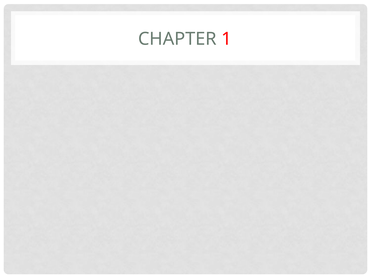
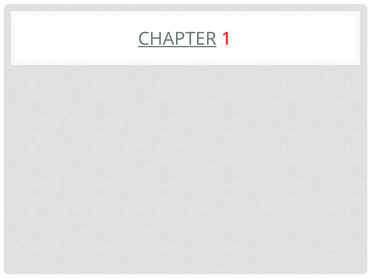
CHAPTER underline: none -> present
